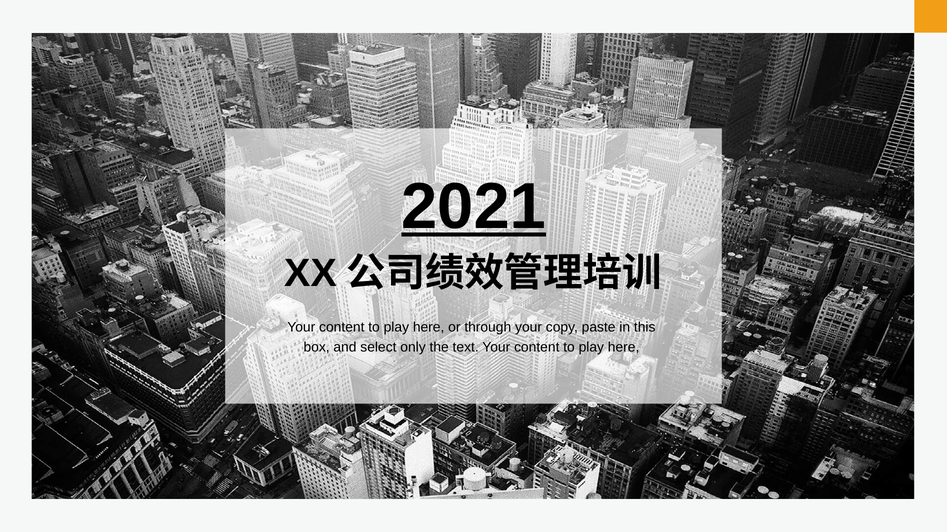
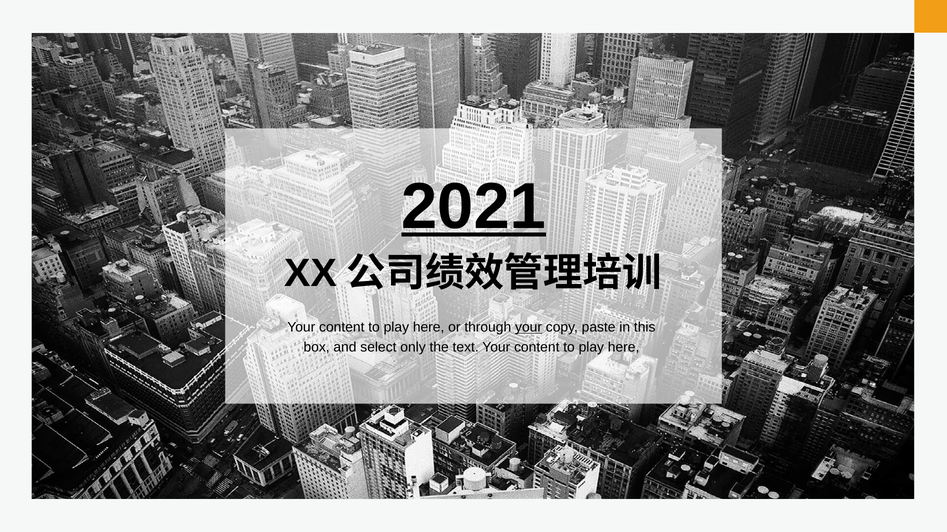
your at (529, 328) underline: none -> present
